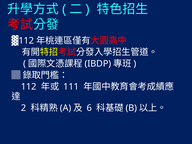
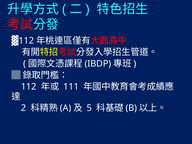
6: 6 -> 5
